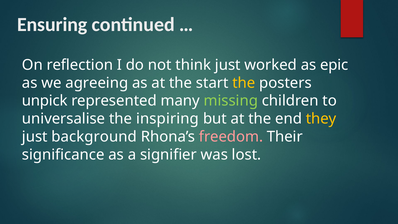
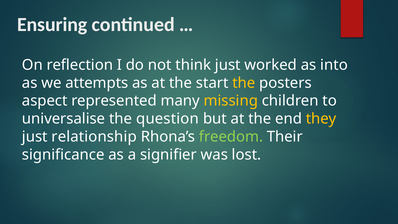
epic: epic -> into
agreeing: agreeing -> attempts
unpick: unpick -> aspect
missing colour: light green -> yellow
inspiring: inspiring -> question
background: background -> relationship
freedom colour: pink -> light green
